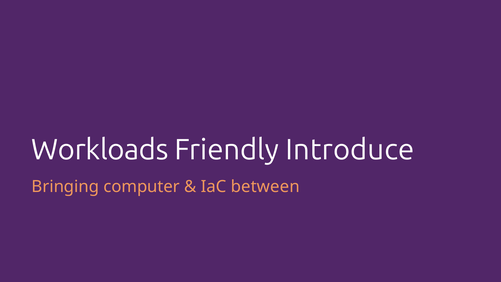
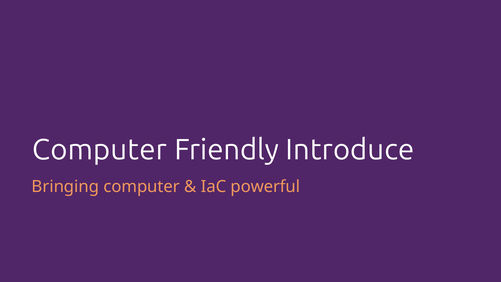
Workloads at (100, 150): Workloads -> Computer
between: between -> powerful
